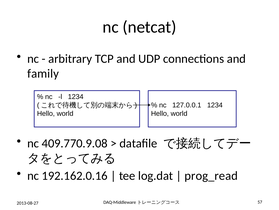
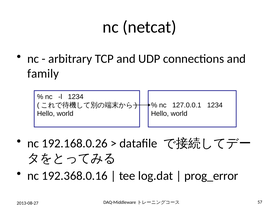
409.770.9.08: 409.770.9.08 -> 192.168.0.26
192.162.0.16: 192.162.0.16 -> 192.368.0.16
prog_read: prog_read -> prog_error
